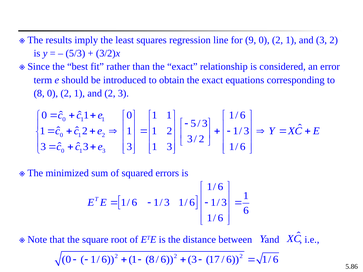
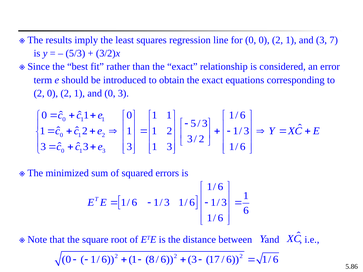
for 9: 9 -> 0
3 2: 2 -> 7
8 at (39, 93): 8 -> 2
and 2: 2 -> 0
